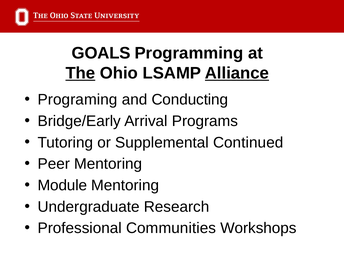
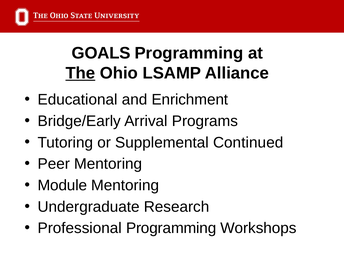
Alliance underline: present -> none
Programing: Programing -> Educational
Conducting: Conducting -> Enrichment
Professional Communities: Communities -> Programming
